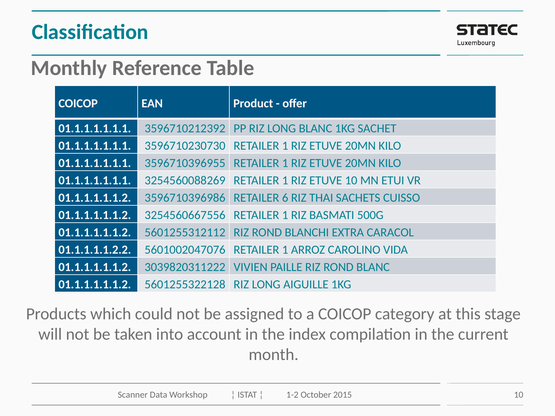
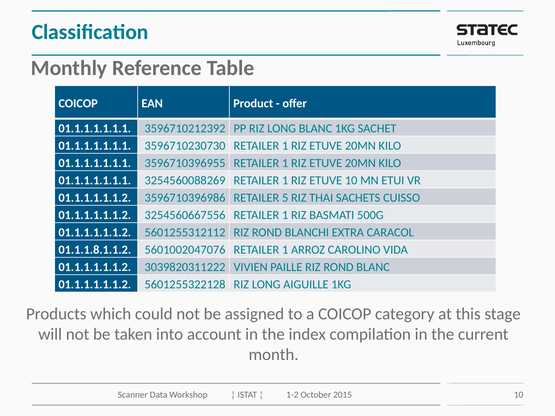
6: 6 -> 5
01.1.1.1.1.2.2: 01.1.1.1.1.2.2 -> 01.1.1.8.1.1.2
